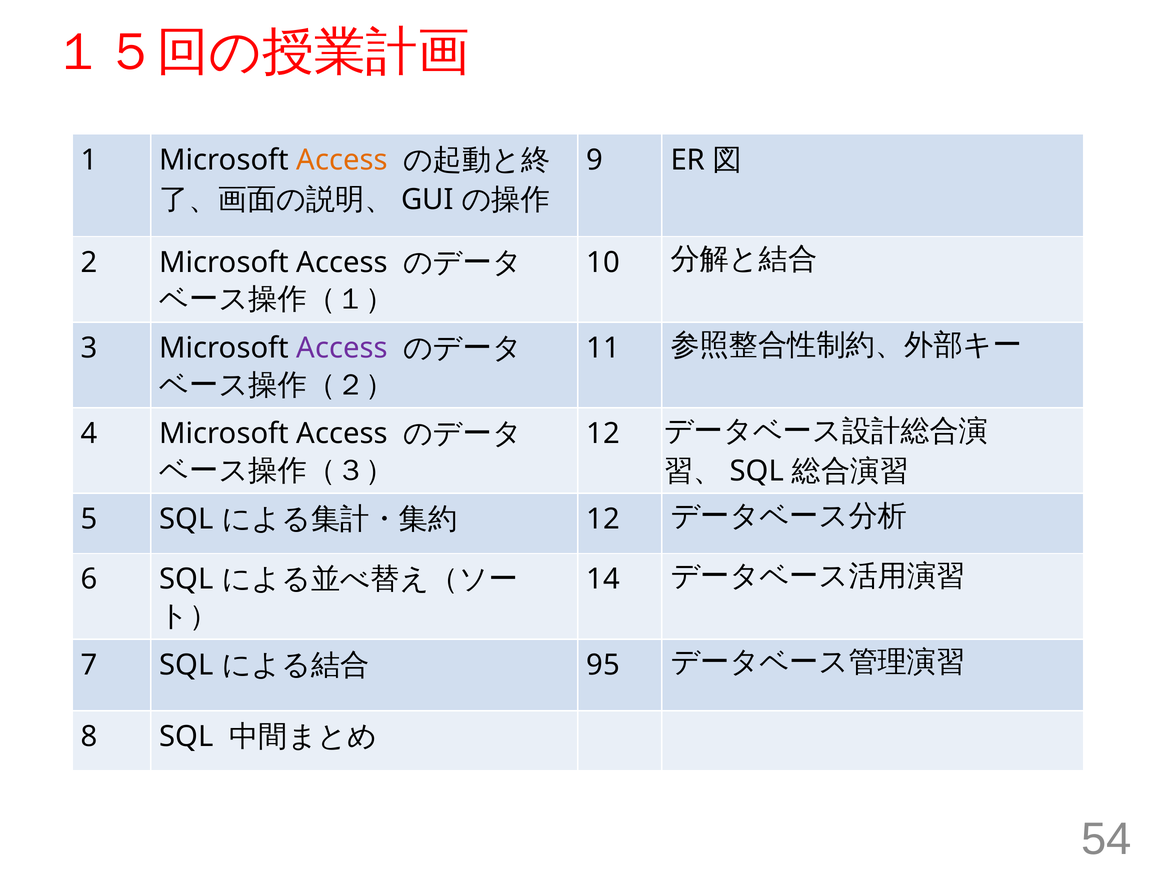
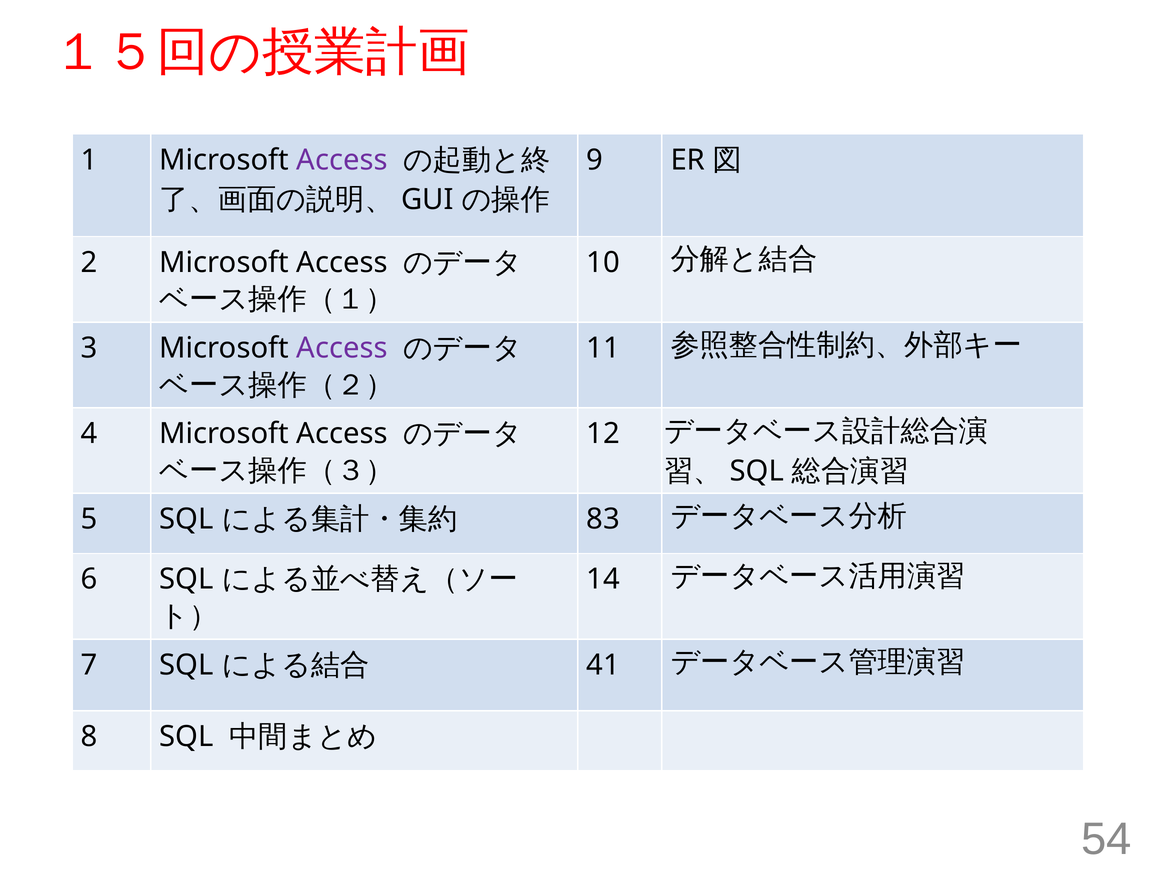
Access at (342, 160) colour: orange -> purple
12 at (603, 519): 12 -> 83
95: 95 -> 41
